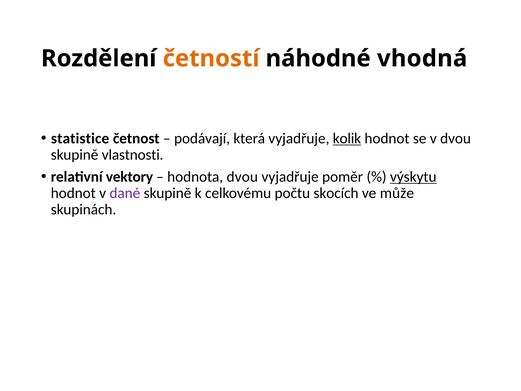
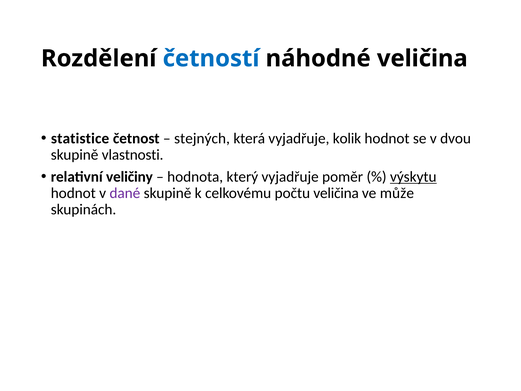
četností colour: orange -> blue
náhodné vhodná: vhodná -> veličina
podávají: podávají -> stejných
kolik underline: present -> none
vektory: vektory -> veličiny
hodnota dvou: dvou -> který
počtu skocích: skocích -> veličina
